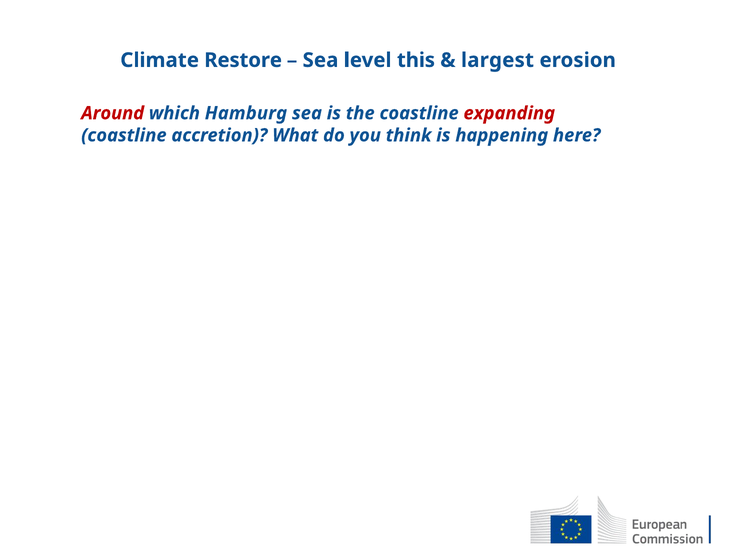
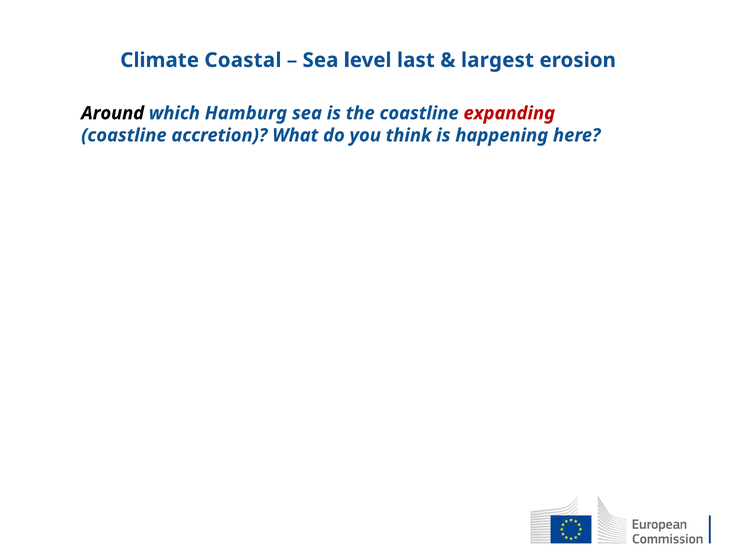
Restore: Restore -> Coastal
this: this -> last
Around colour: red -> black
